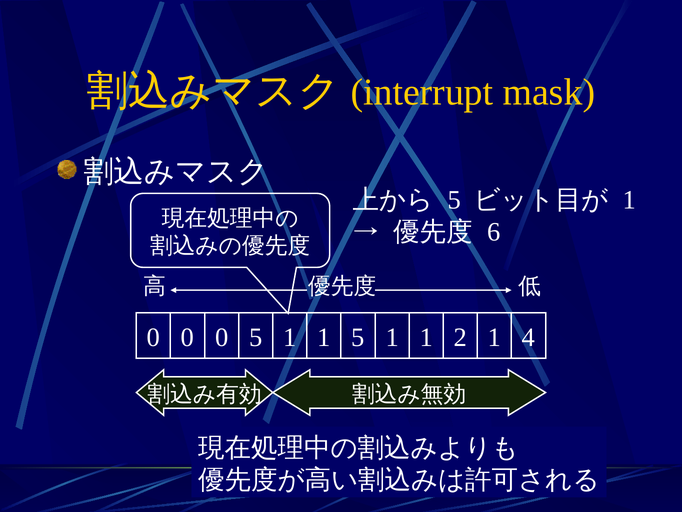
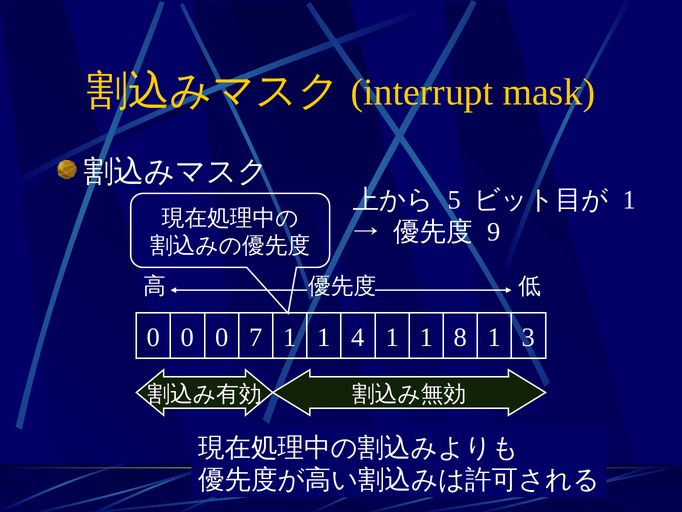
6: 6 -> 9
0 5: 5 -> 7
1 5: 5 -> 4
2: 2 -> 8
4: 4 -> 3
